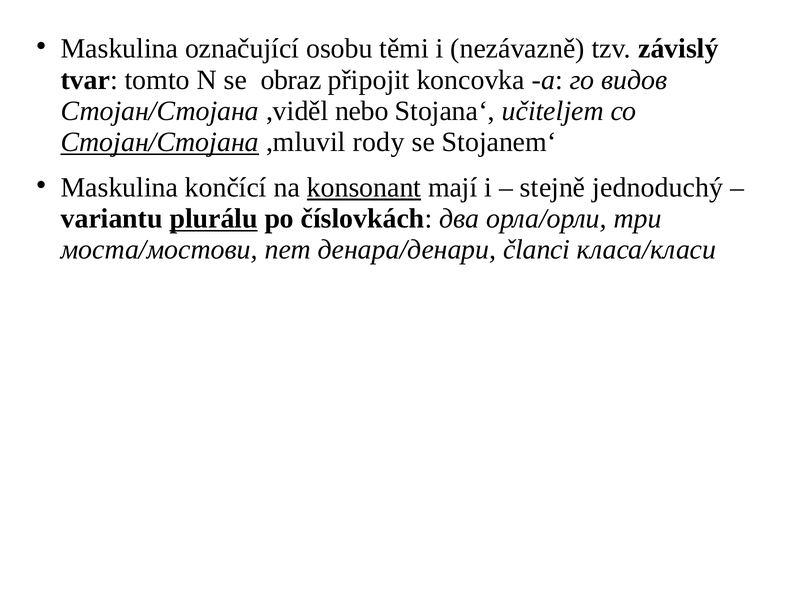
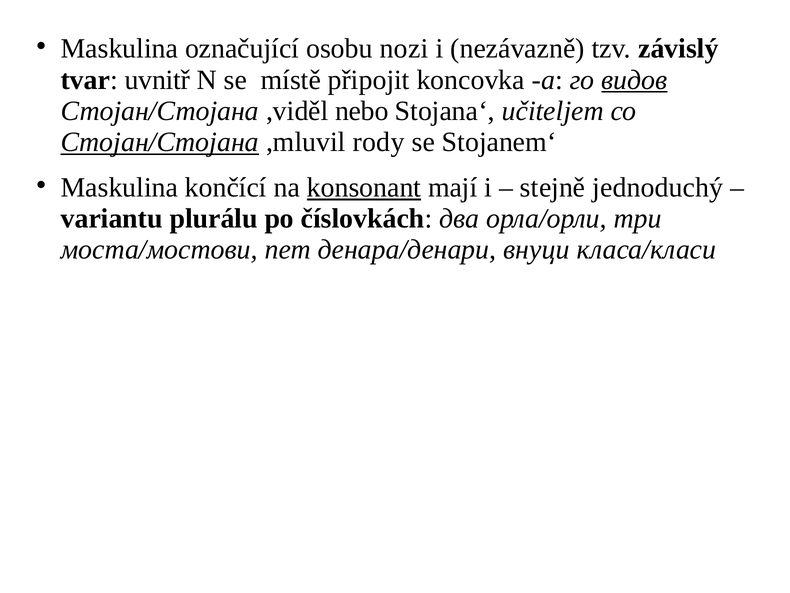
těmi: těmi -> nozi
tomto: tomto -> uvnitř
obraz: obraz -> místě
видов underline: none -> present
plurálu underline: present -> none
članci: članci -> внуци
